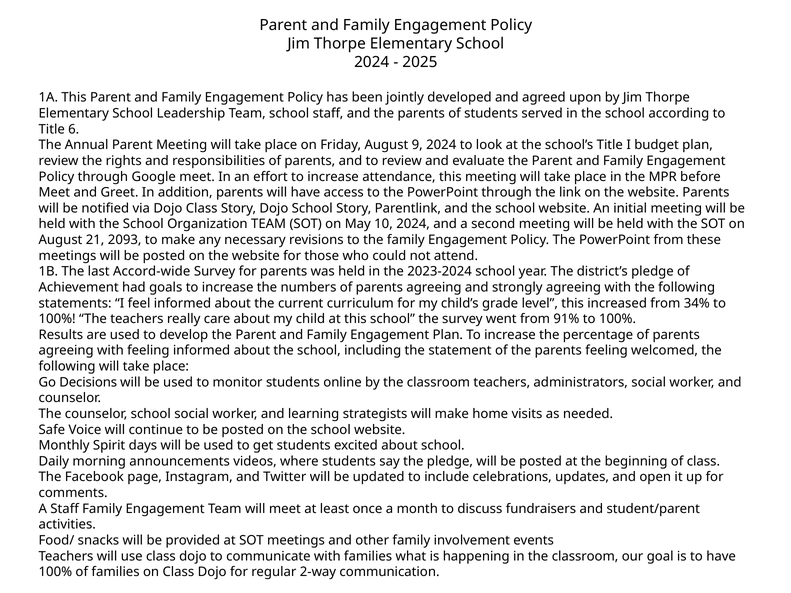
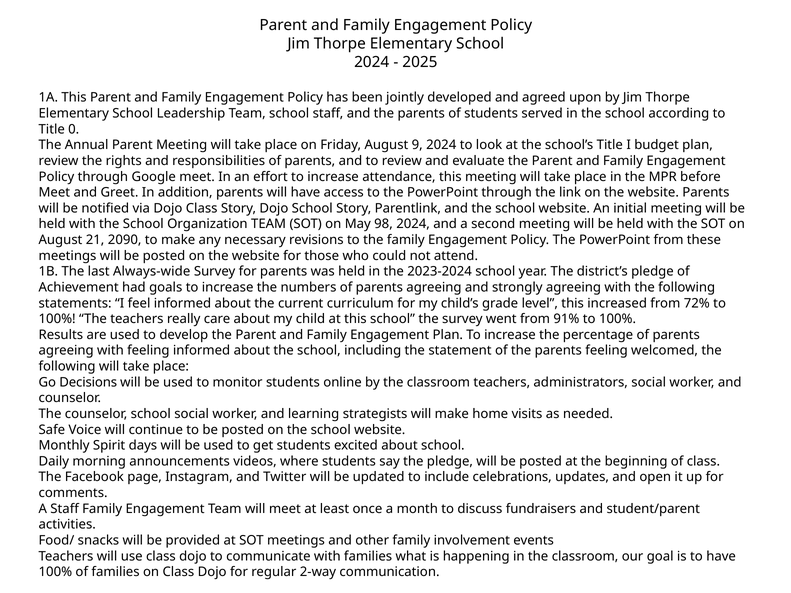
6: 6 -> 0
10: 10 -> 98
2093: 2093 -> 2090
Accord-wide: Accord-wide -> Always-wide
34%: 34% -> 72%
